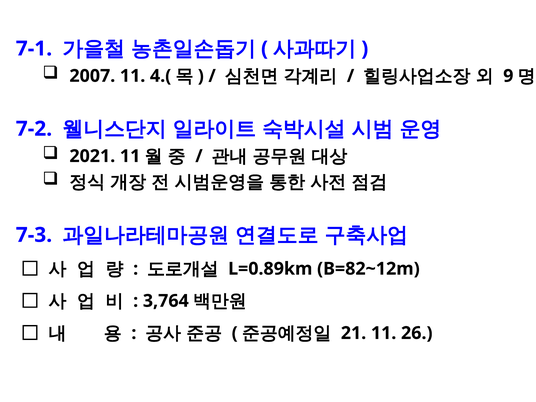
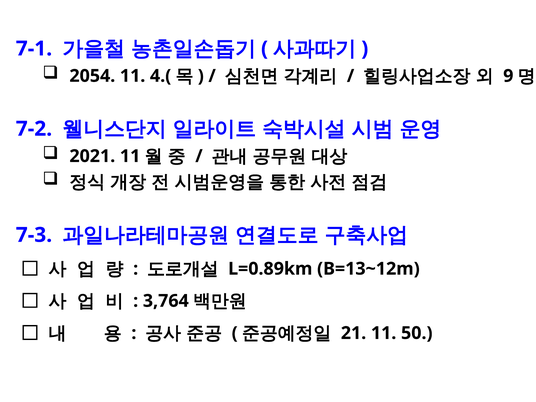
2007: 2007 -> 2054
B=82~12m: B=82~12m -> B=13~12m
26: 26 -> 50
